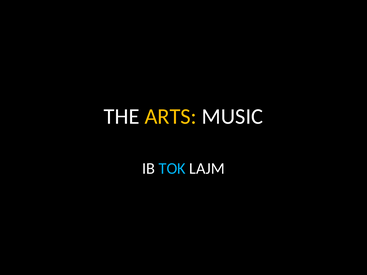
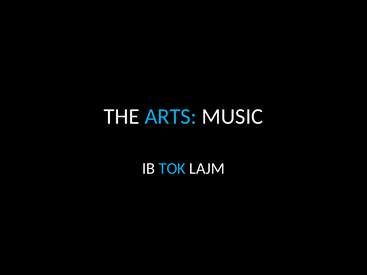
ARTS colour: yellow -> light blue
